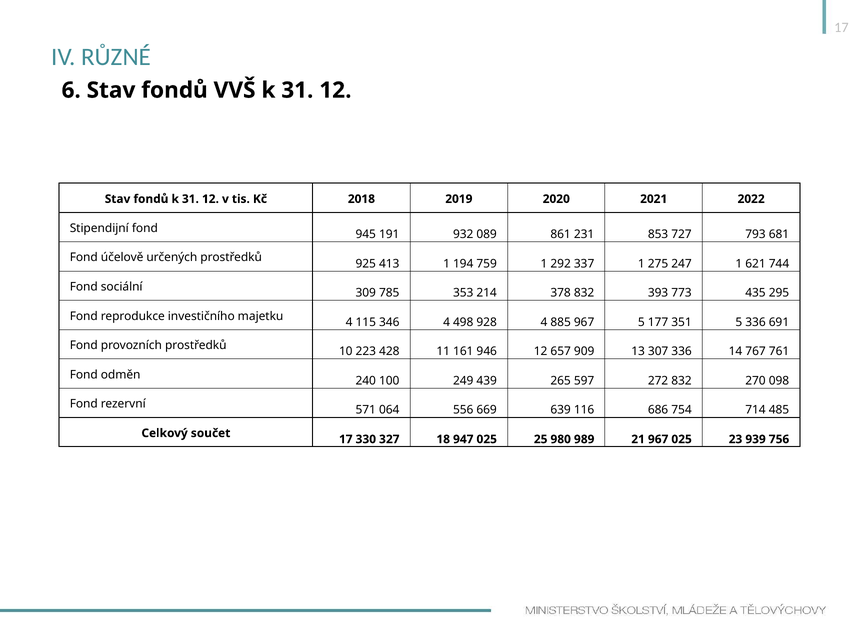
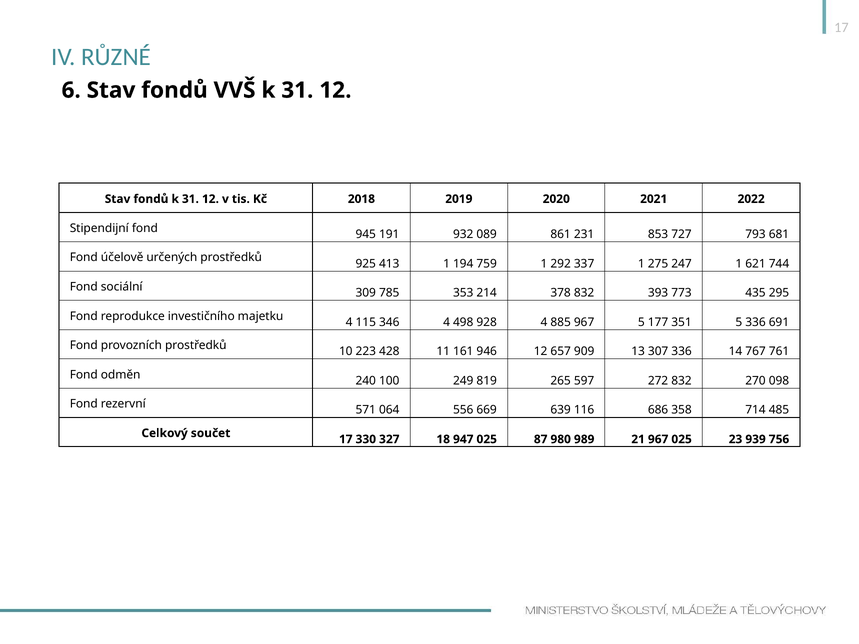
439: 439 -> 819
754: 754 -> 358
25: 25 -> 87
